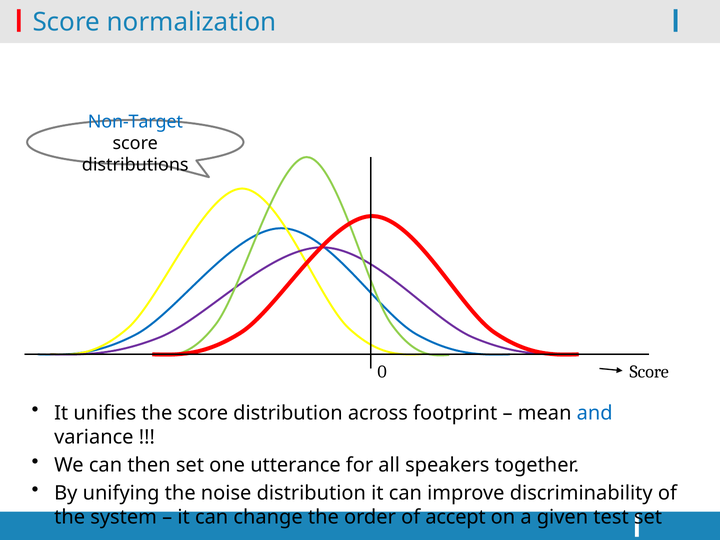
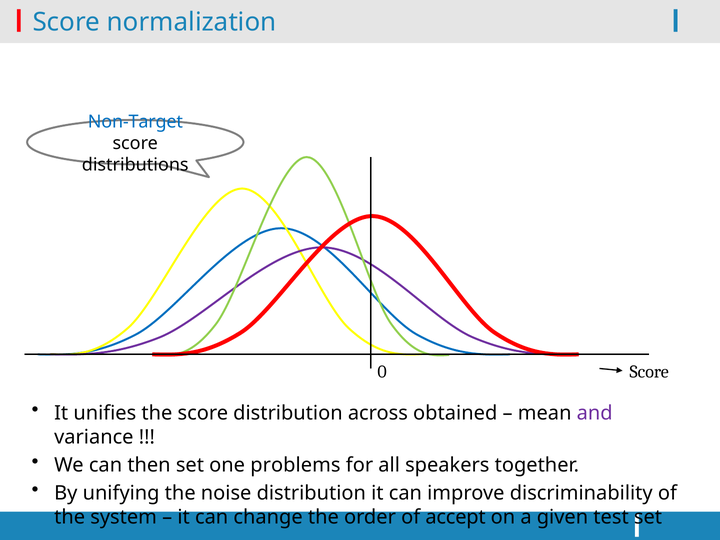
footprint: footprint -> obtained
and colour: blue -> purple
utterance: utterance -> problems
